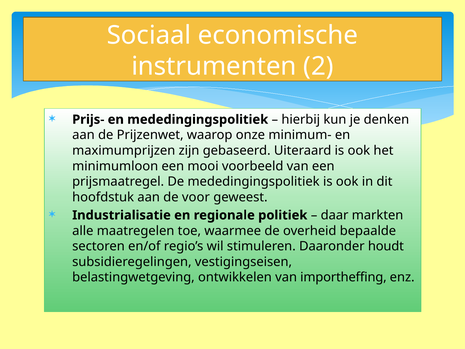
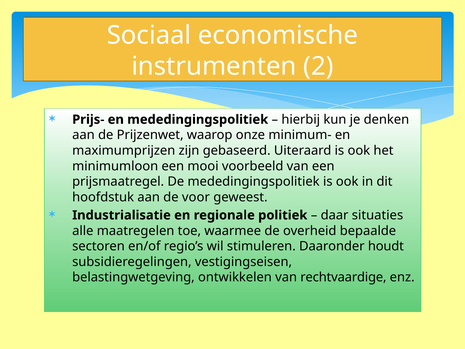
markten: markten -> situaties
importheffing: importheffing -> rechtvaardige
